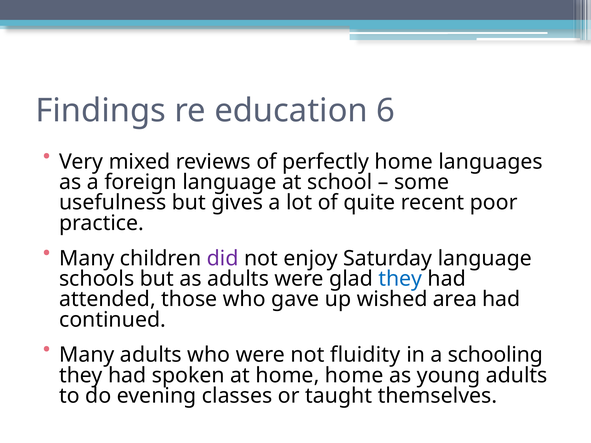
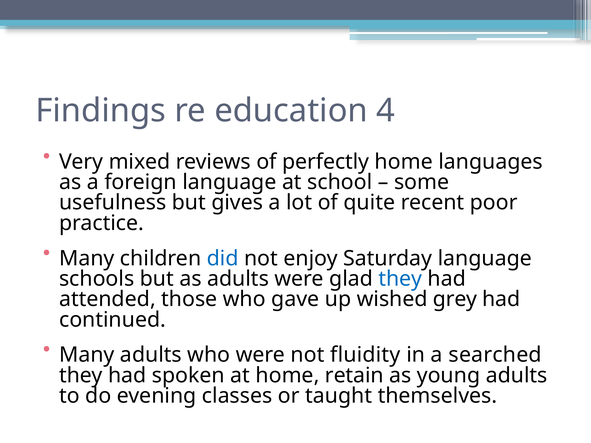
6: 6 -> 4
did colour: purple -> blue
area: area -> grey
schooling: schooling -> searched
home home: home -> retain
